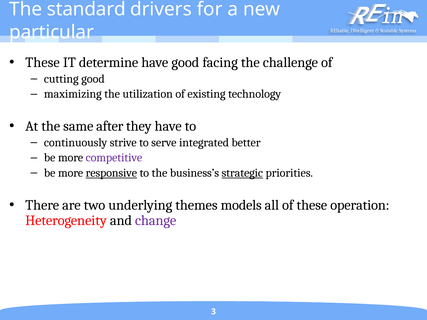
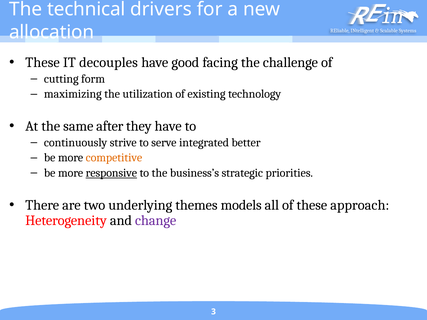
standard: standard -> technical
particular: particular -> allocation
determine: determine -> decouples
cutting good: good -> form
competitive colour: purple -> orange
strategic underline: present -> none
operation: operation -> approach
